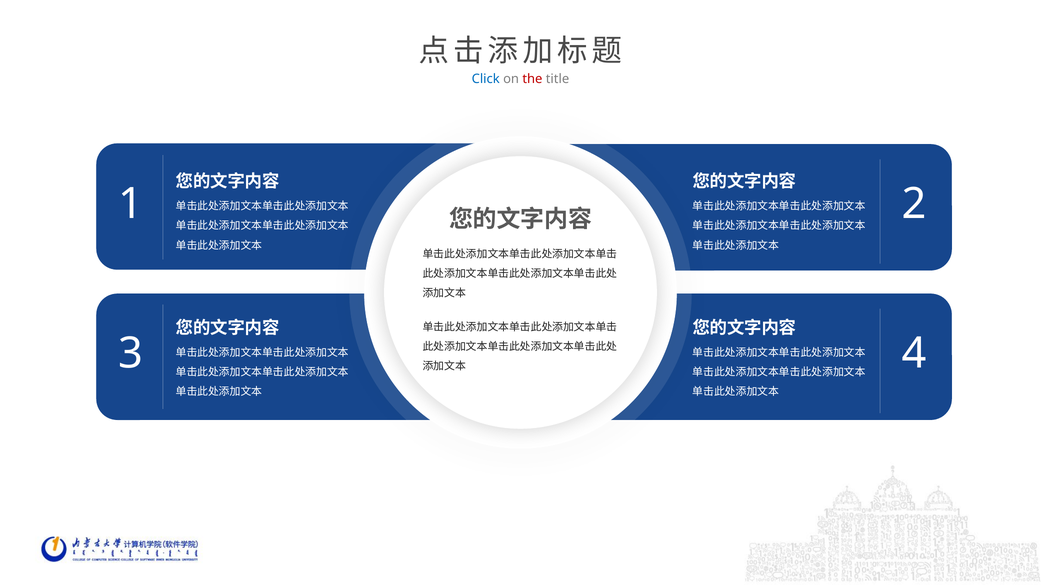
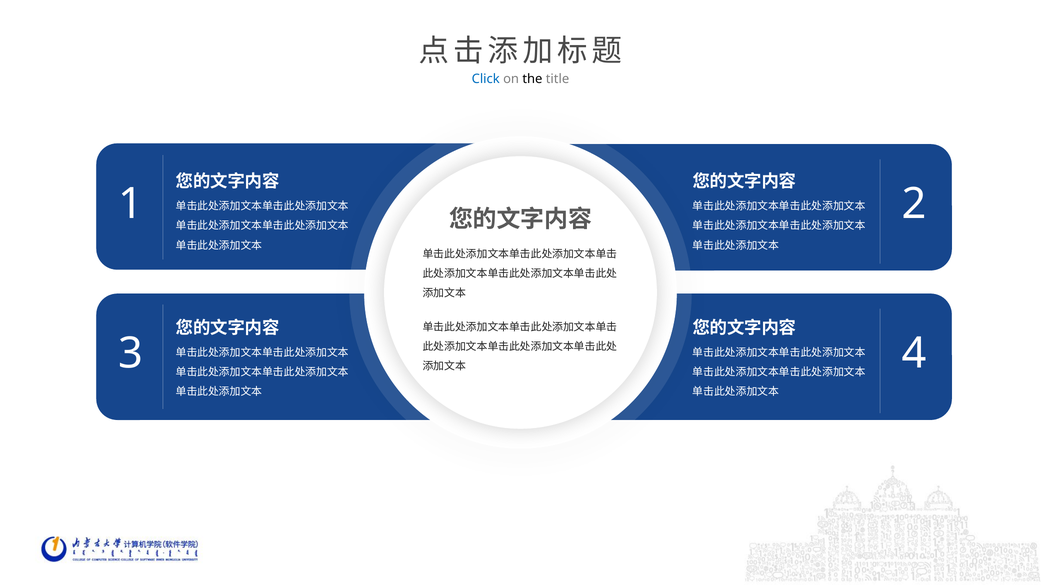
the colour: red -> black
